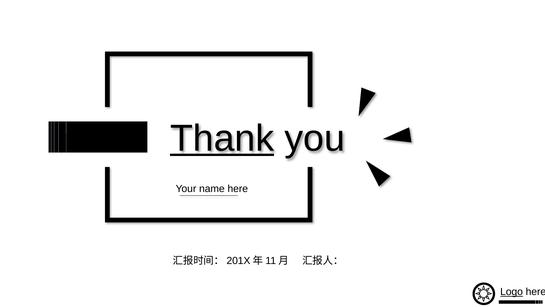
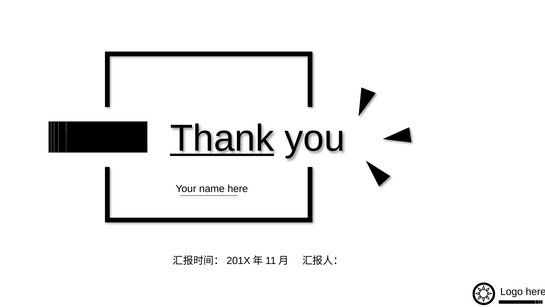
Logo underline: present -> none
